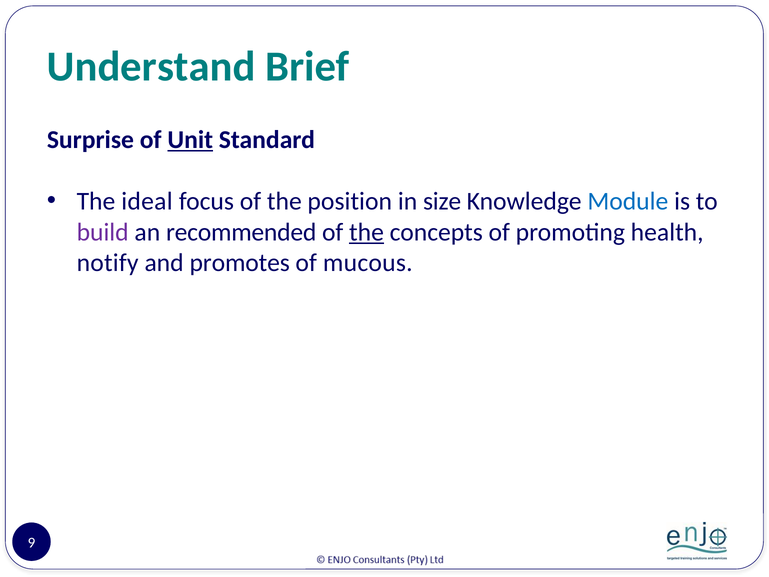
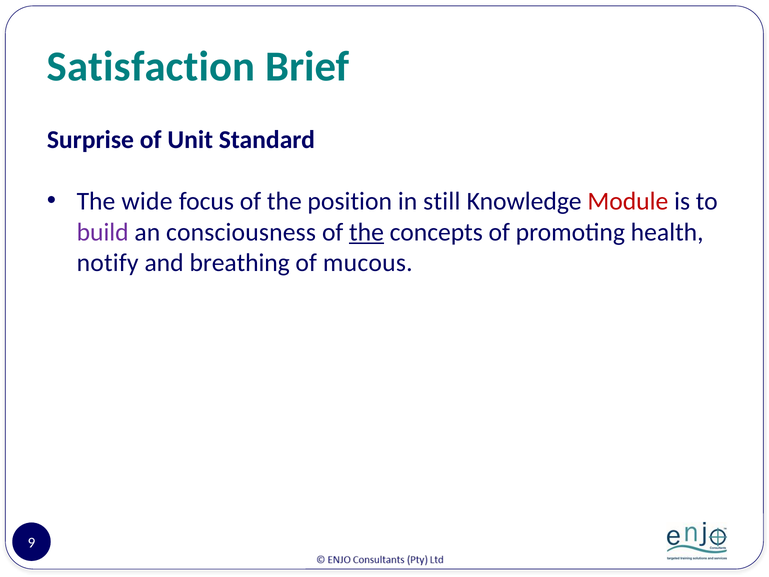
Understand: Understand -> Satisfaction
Unit underline: present -> none
ideal: ideal -> wide
size: size -> still
Module colour: blue -> red
recommended: recommended -> consciousness
promotes: promotes -> breathing
